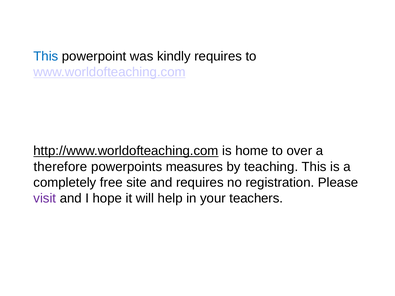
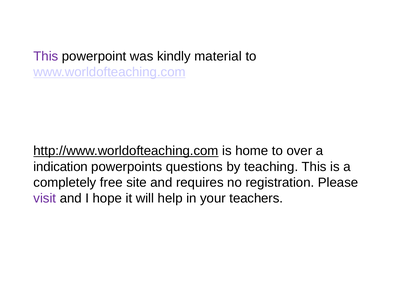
This at (46, 56) colour: blue -> purple
kindly requires: requires -> material
therefore: therefore -> indication
measures: measures -> questions
